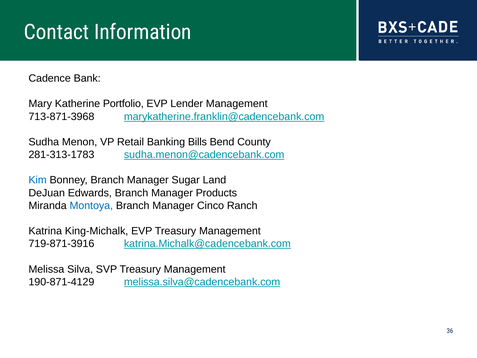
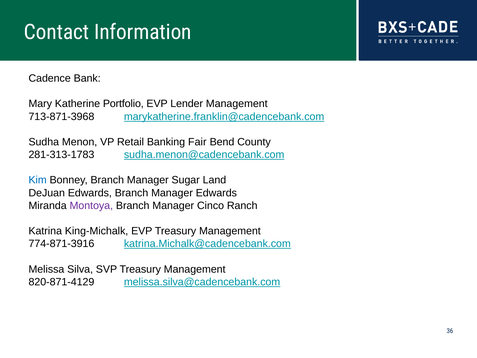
Bills: Bills -> Fair
Manager Products: Products -> Edwards
Montoya colour: blue -> purple
719-871-3916: 719-871-3916 -> 774-871-3916
190-871-4129: 190-871-4129 -> 820-871-4129
